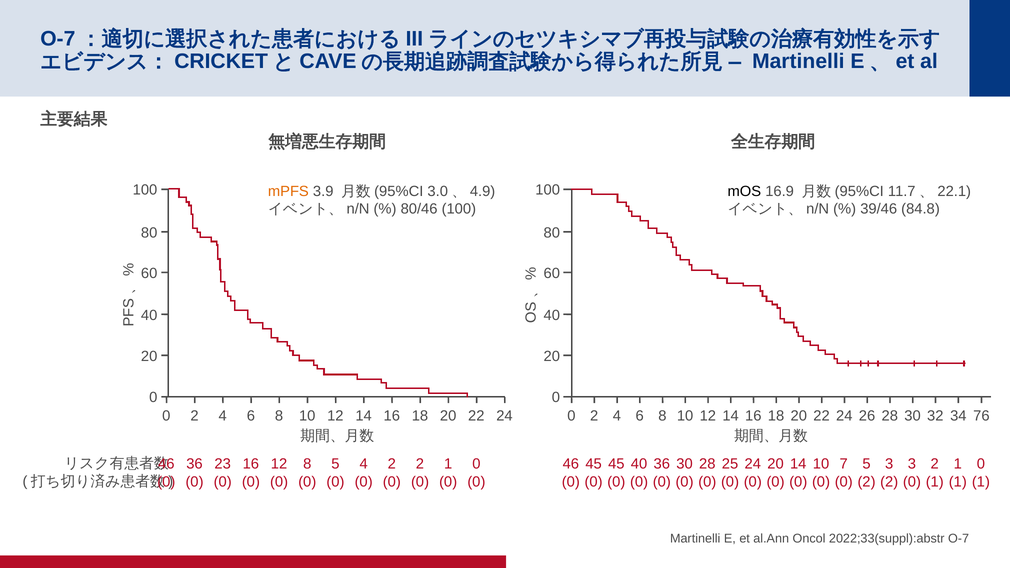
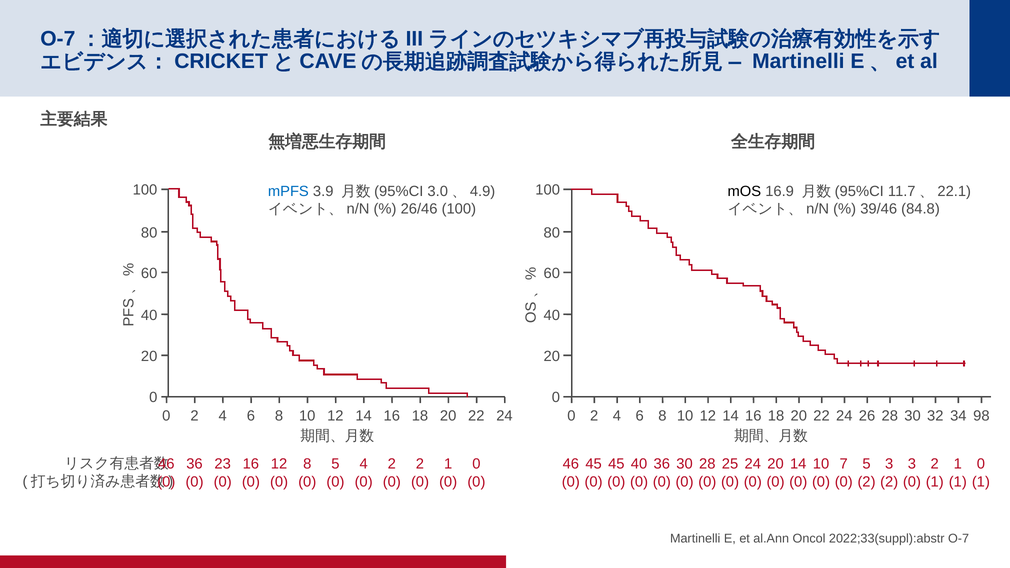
mPFS colour: orange -> blue
80/46: 80/46 -> 26/46
76: 76 -> 98
